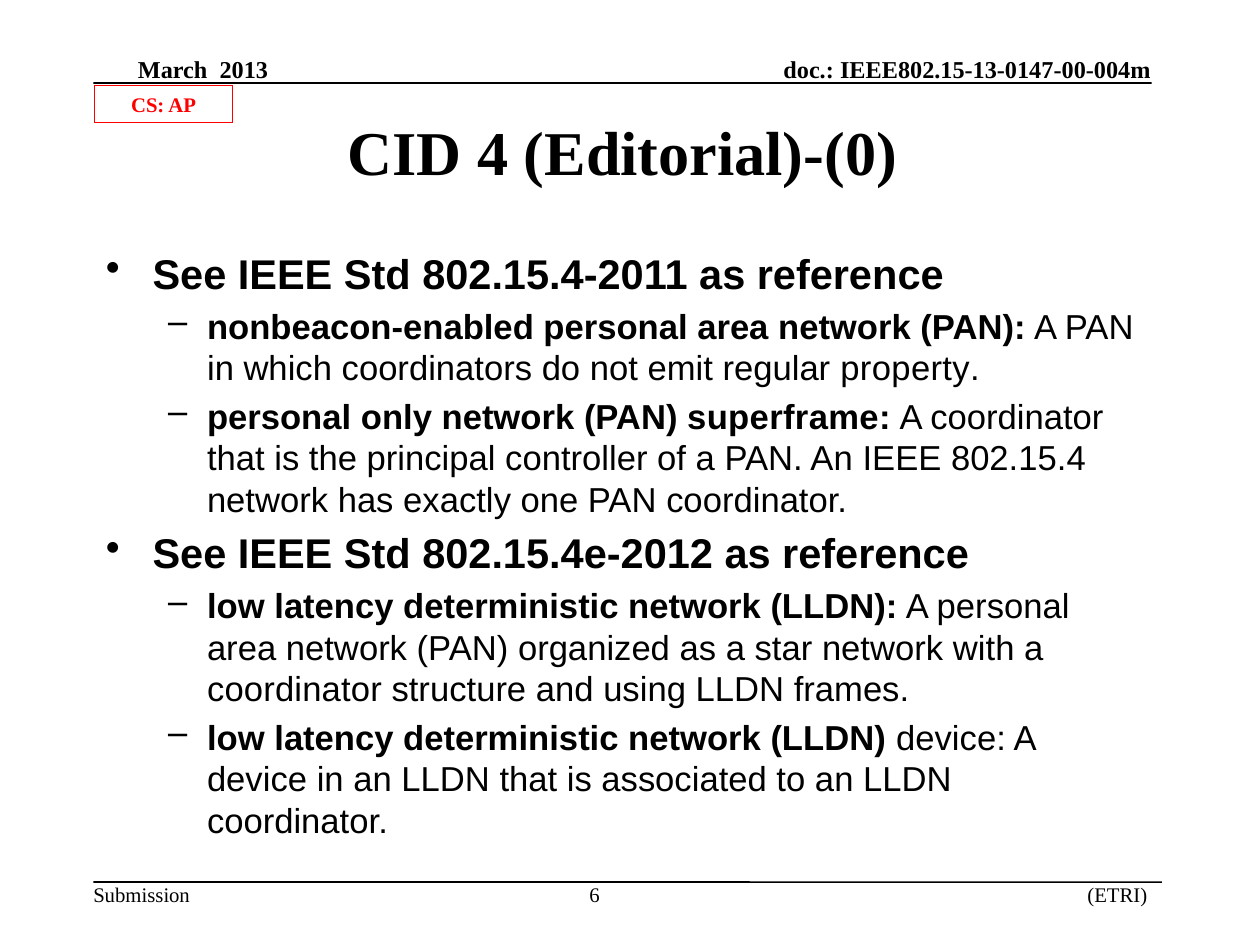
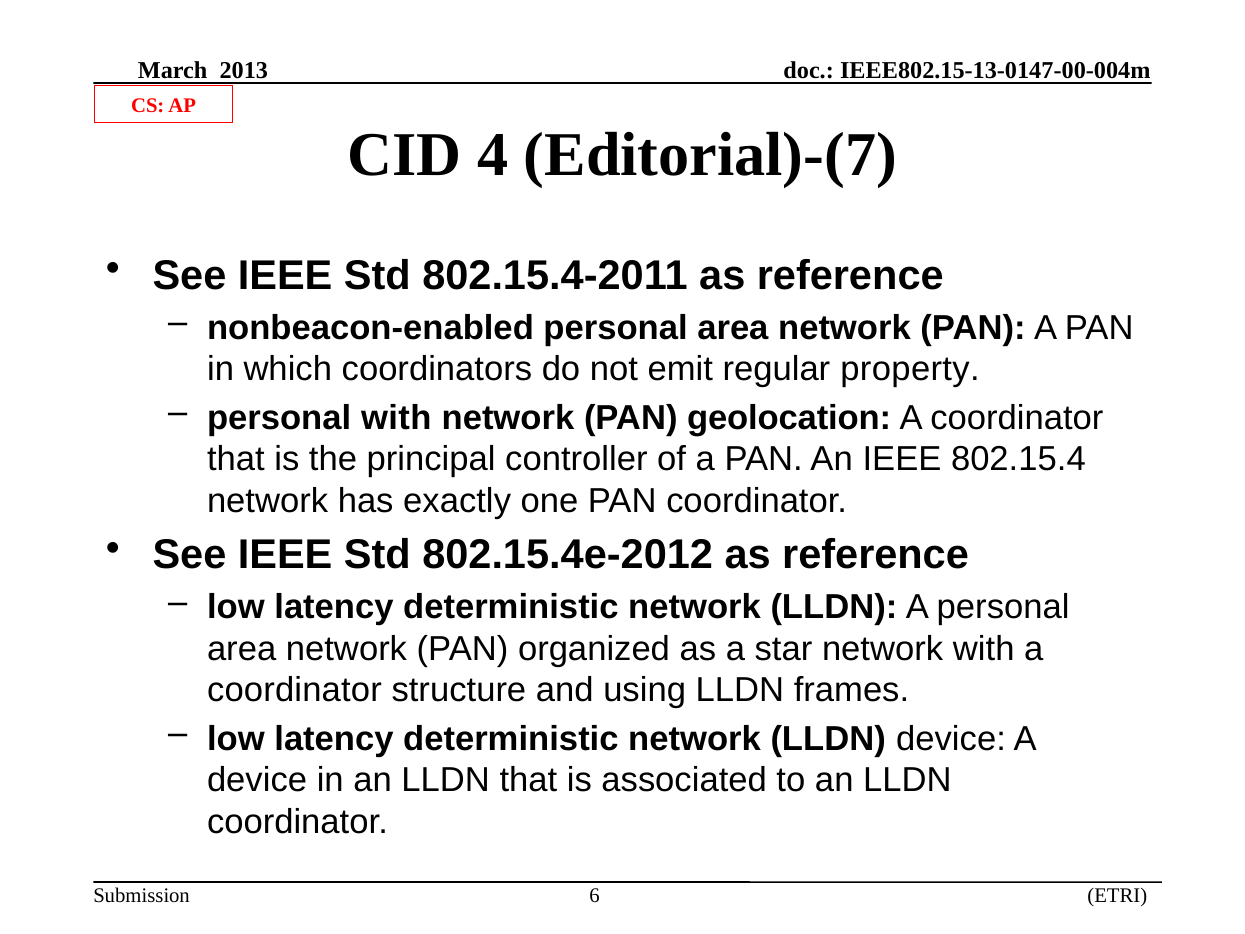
Editorial)-(0: Editorial)-(0 -> Editorial)-(7
personal only: only -> with
superframe: superframe -> geolocation
